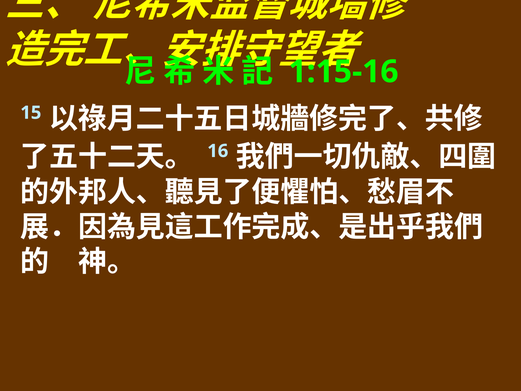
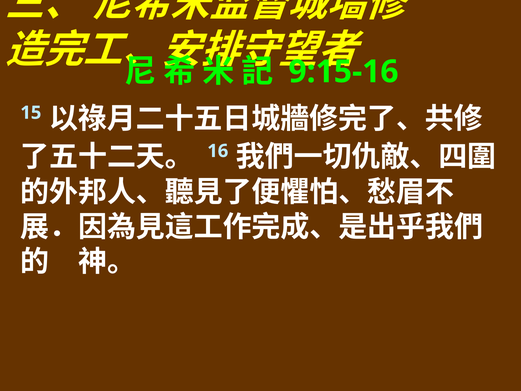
1:15-16: 1:15-16 -> 9:15-16
